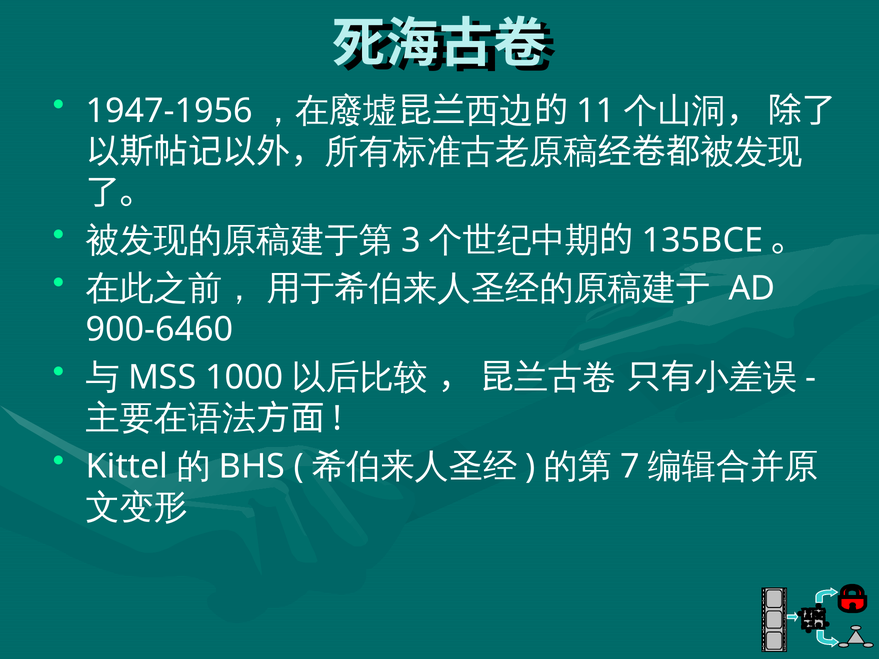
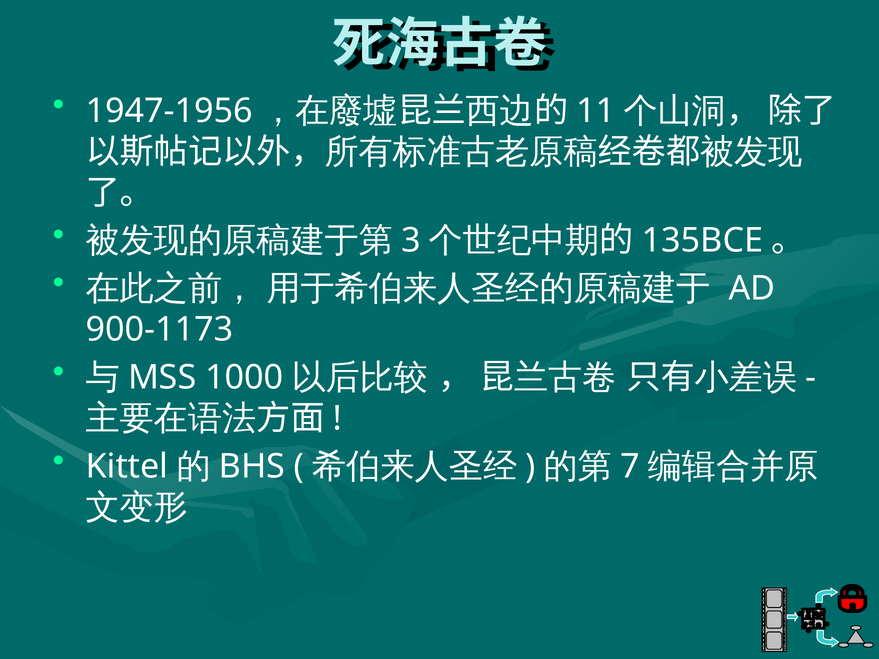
900-6460: 900-6460 -> 900-1173
